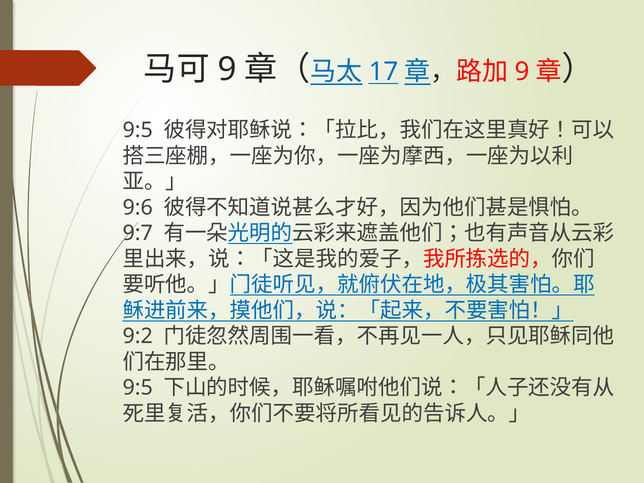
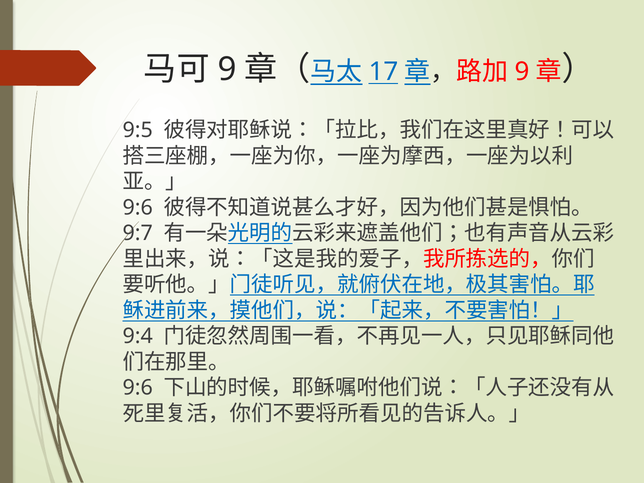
9:2: 9:2 -> 9:4
9:5 at (138, 388): 9:5 -> 9:6
